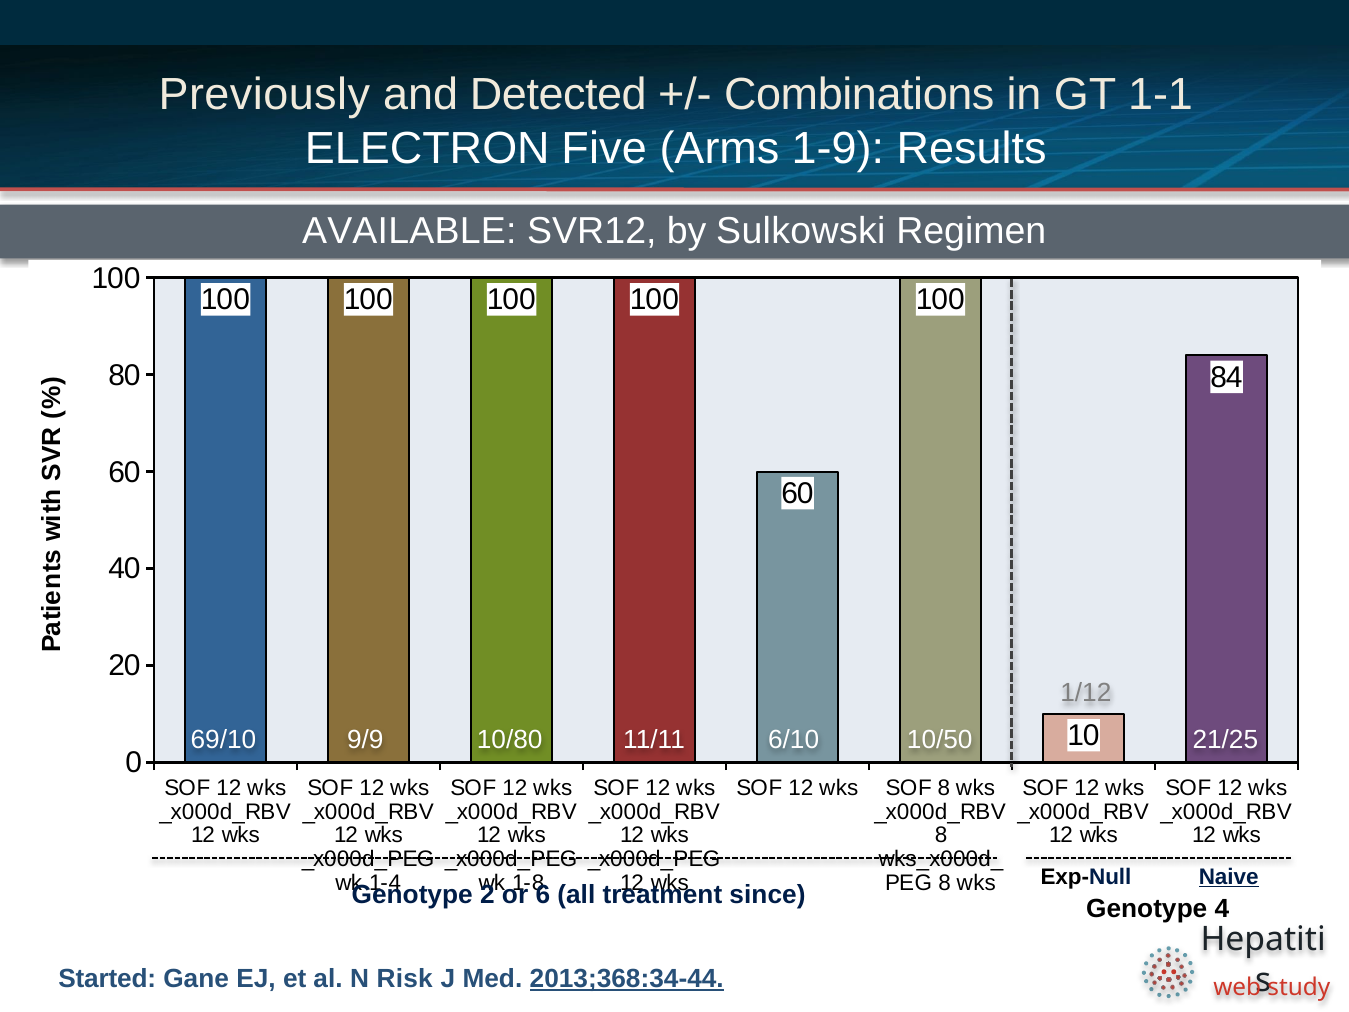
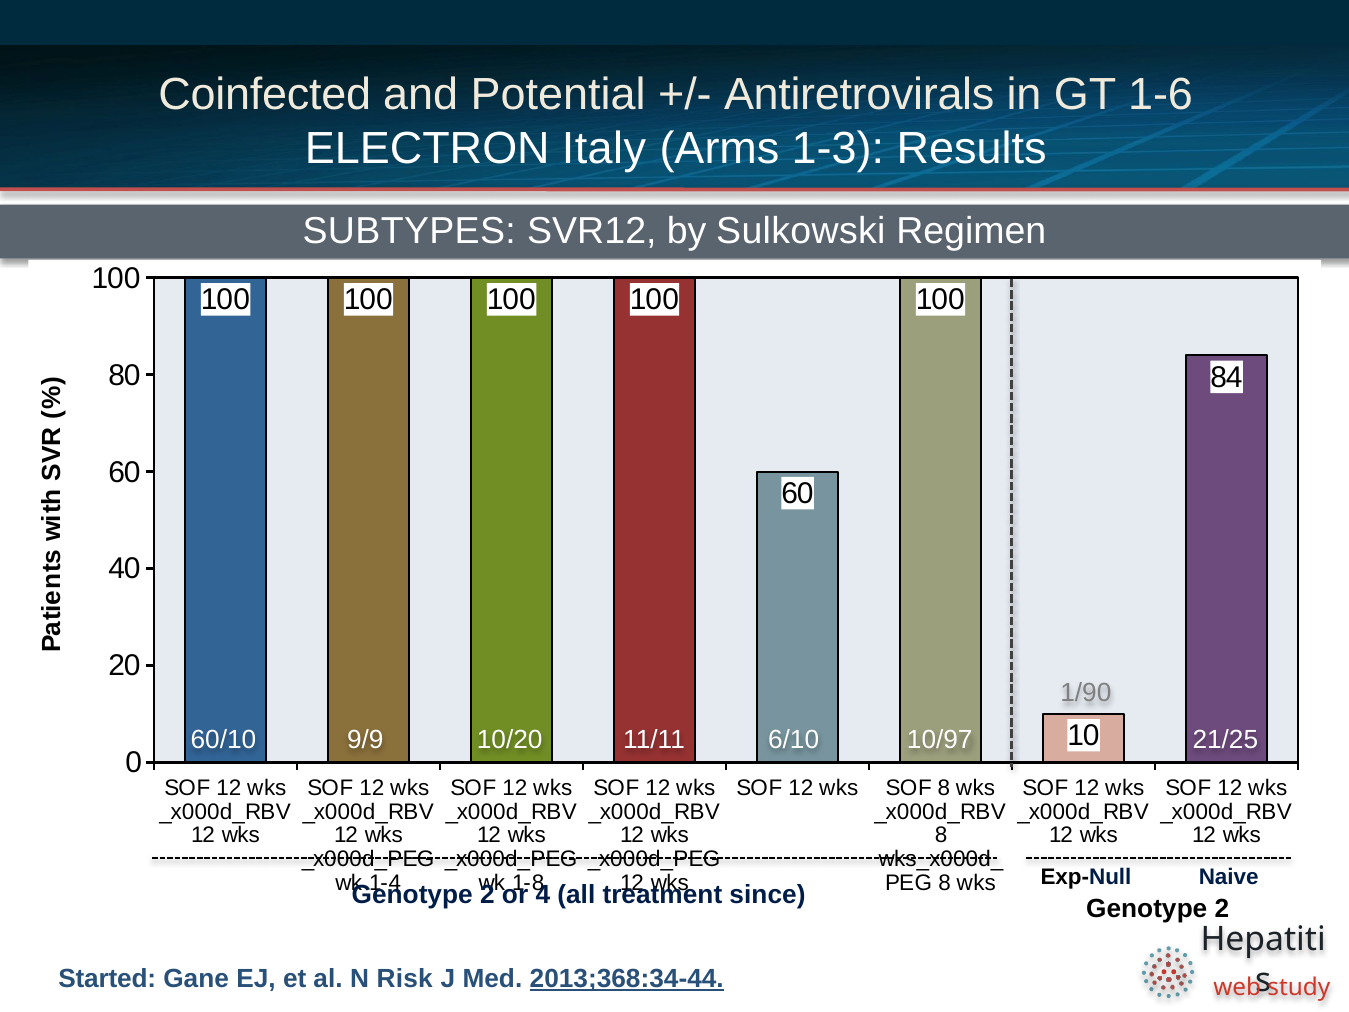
Previously: Previously -> Coinfected
Detected: Detected -> Potential
Combinations: Combinations -> Antiretrovirals
1-1: 1-1 -> 1-6
Five: Five -> Italy
1-9: 1-9 -> 1-3
AVAILABLE: AVAILABLE -> SUBTYPES
1/12: 1/12 -> 1/90
69/10: 69/10 -> 60/10
10/80: 10/80 -> 10/20
10/50: 10/50 -> 10/97
Naive underline: present -> none
6: 6 -> 4
4 at (1222, 908): 4 -> 2
